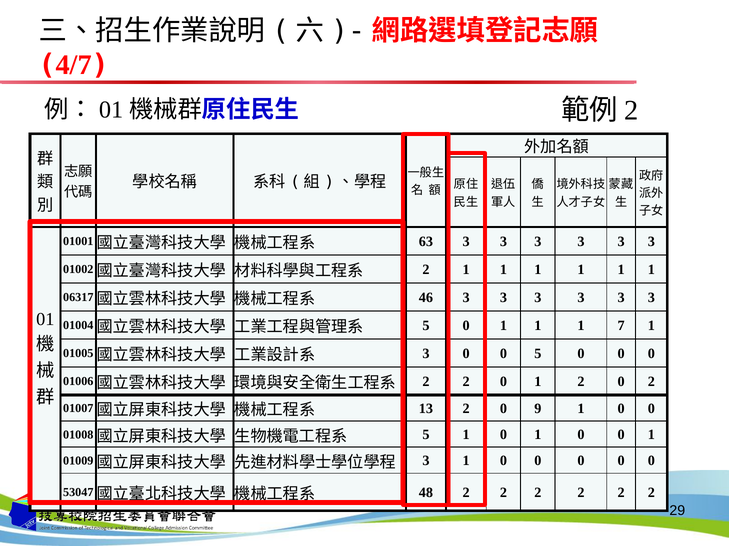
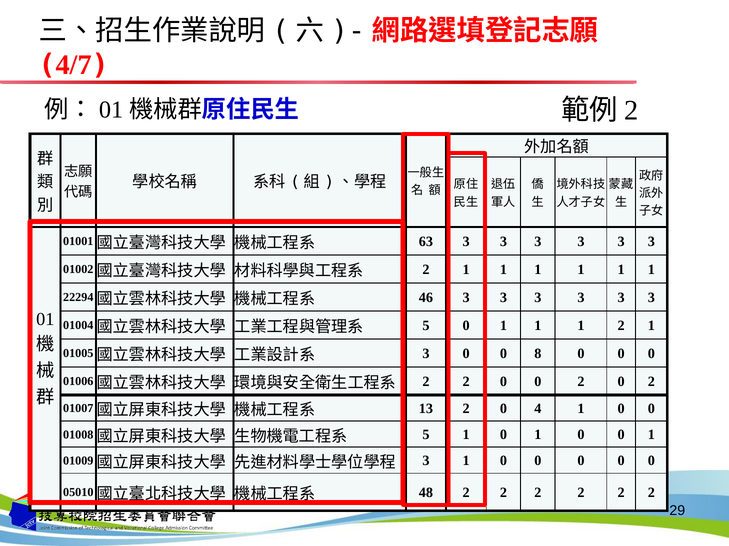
06317: 06317 -> 22294
1 7: 7 -> 2
0 5: 5 -> 8
2 0 1: 1 -> 0
9: 9 -> 4
53047: 53047 -> 05010
